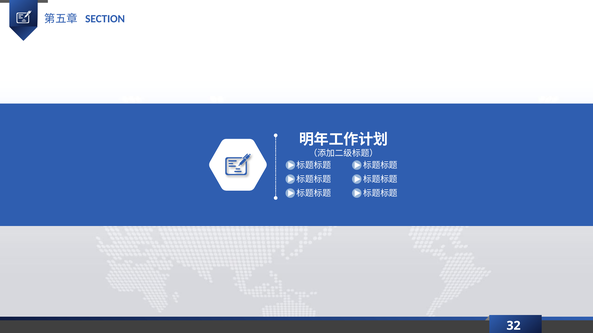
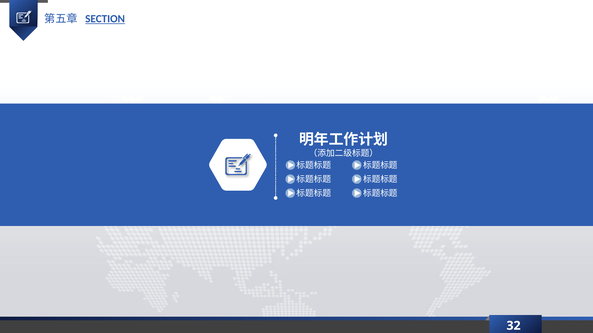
SECTION underline: none -> present
